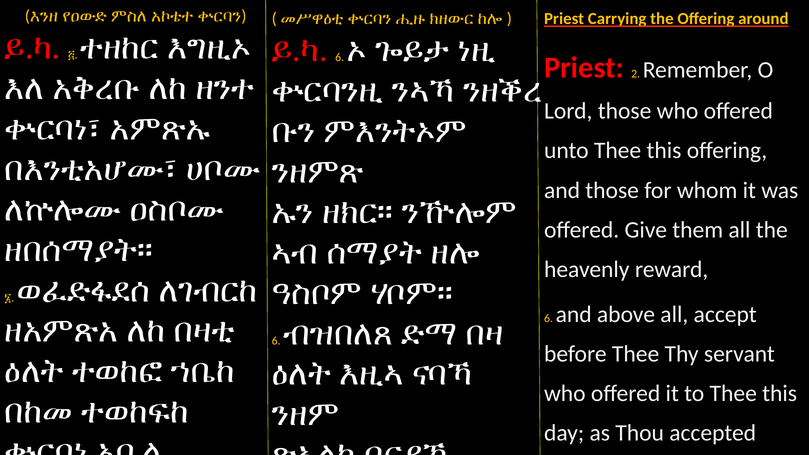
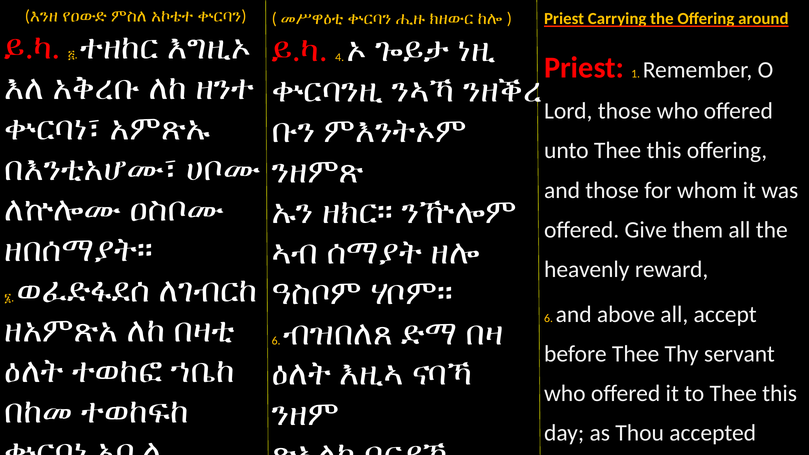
ይ.ካ 6: 6 -> 4
2: 2 -> 1
